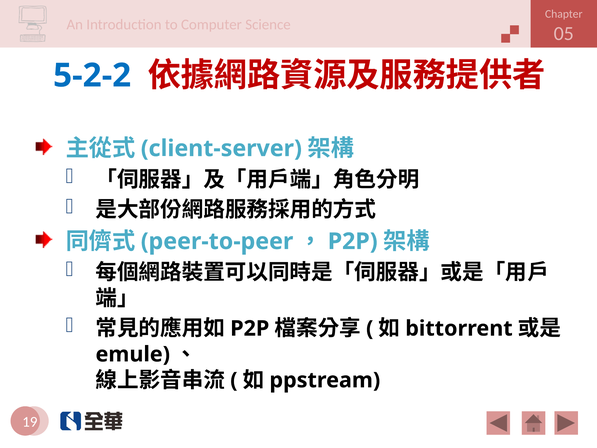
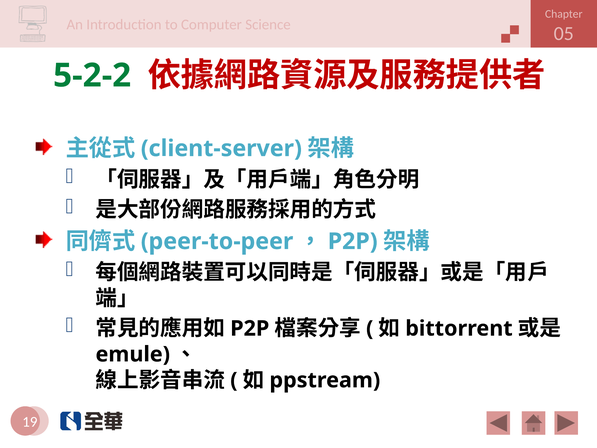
5-2-2 colour: blue -> green
